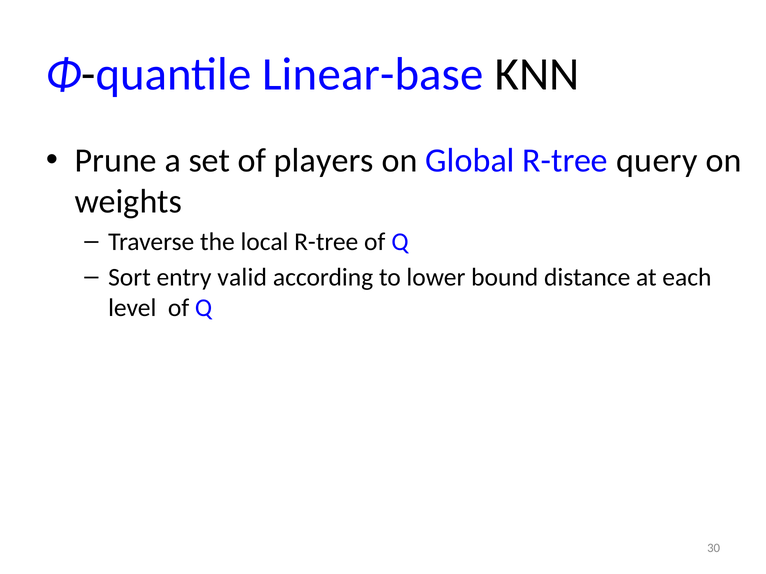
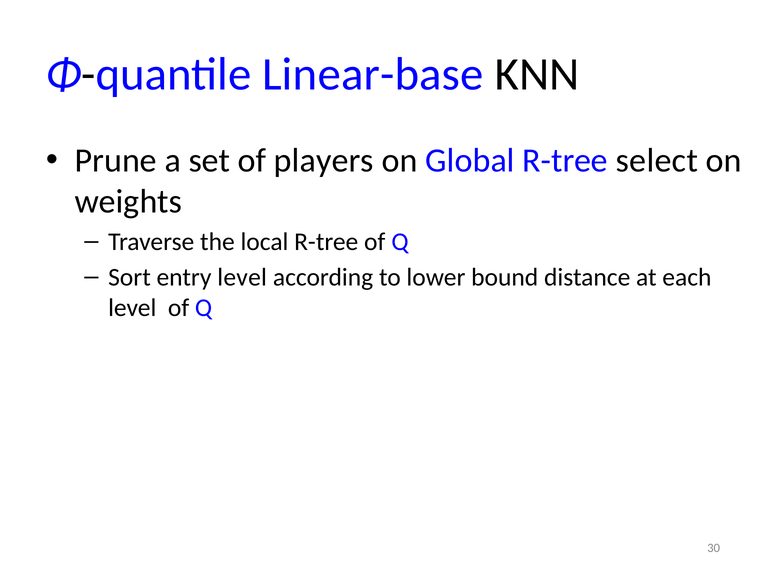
query: query -> select
entry valid: valid -> level
